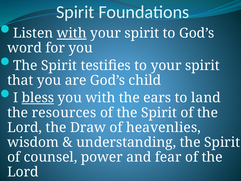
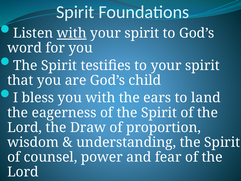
bless underline: present -> none
resources: resources -> eagerness
heavenlies: heavenlies -> proportion
